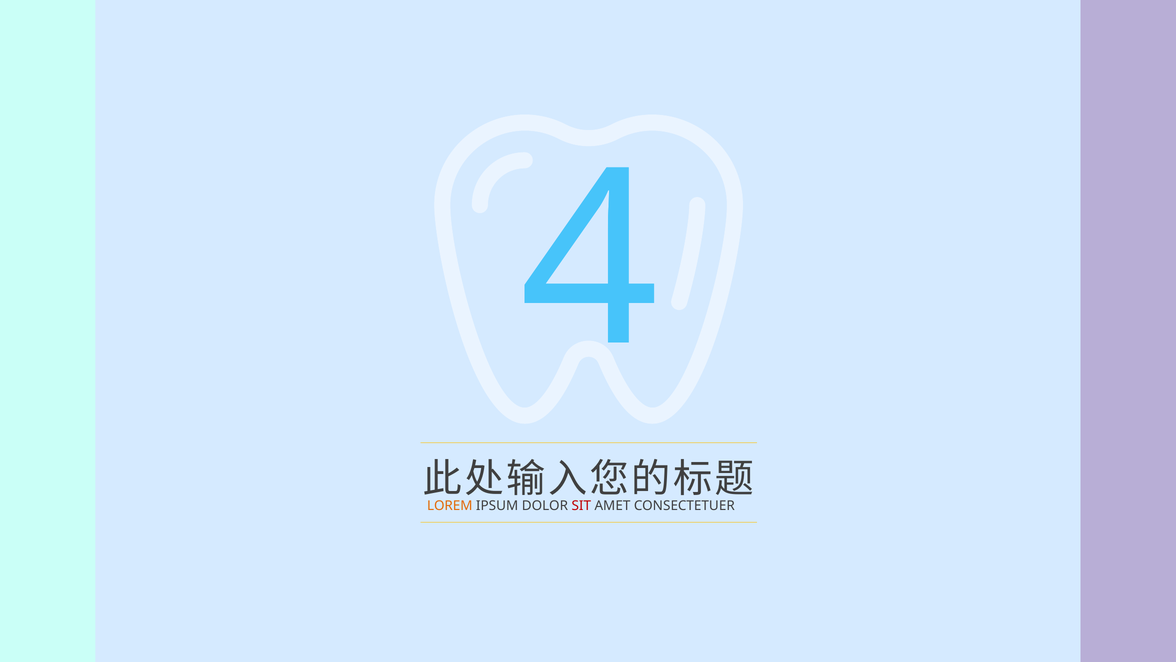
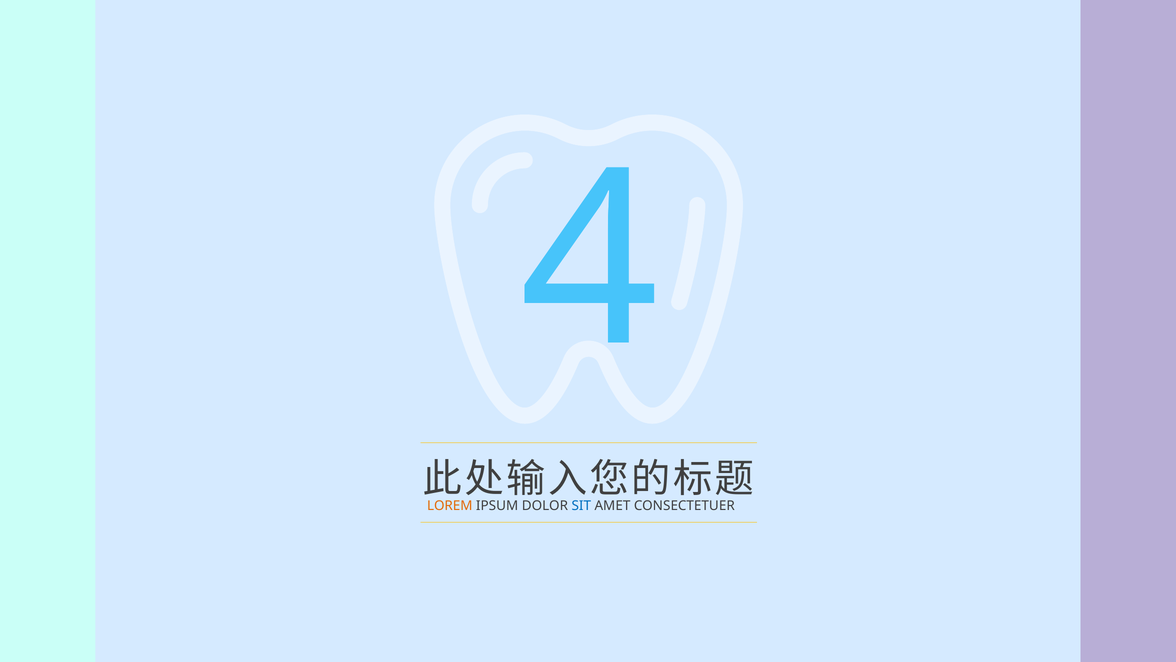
SIT colour: red -> blue
